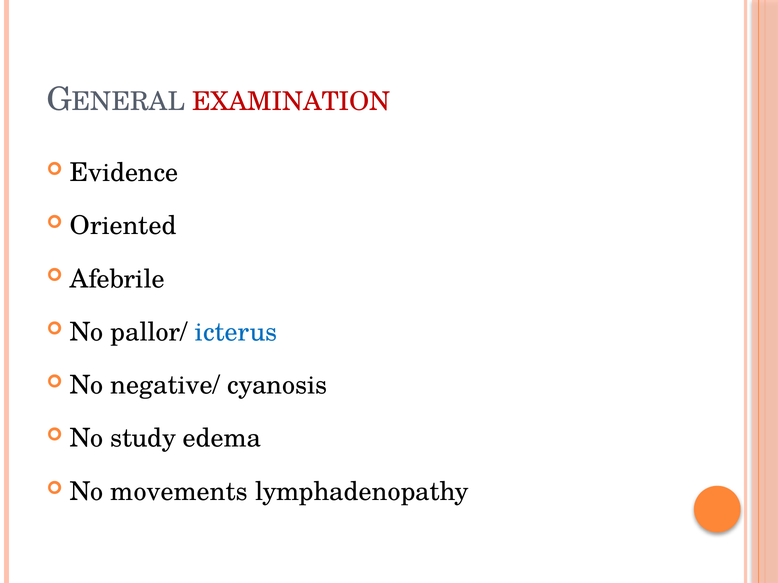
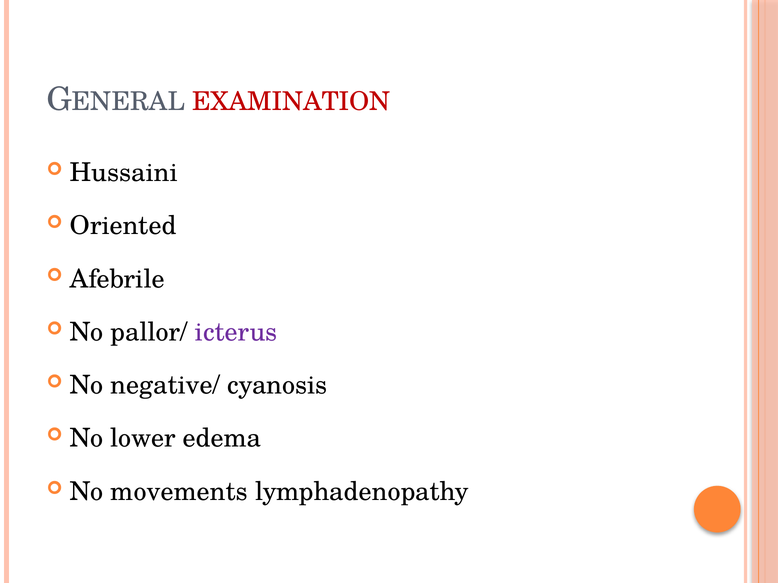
Evidence: Evidence -> Hussaini
icterus colour: blue -> purple
study: study -> lower
